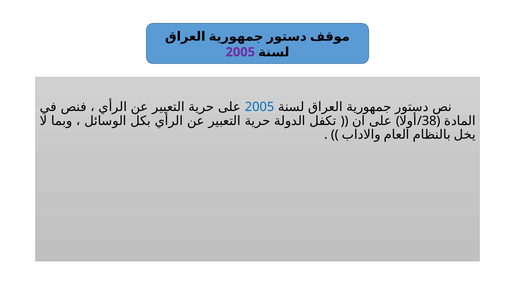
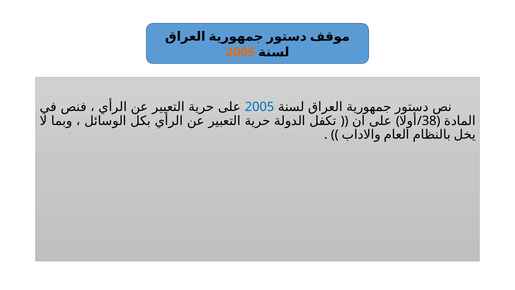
2005 at (240, 52) colour: purple -> orange
